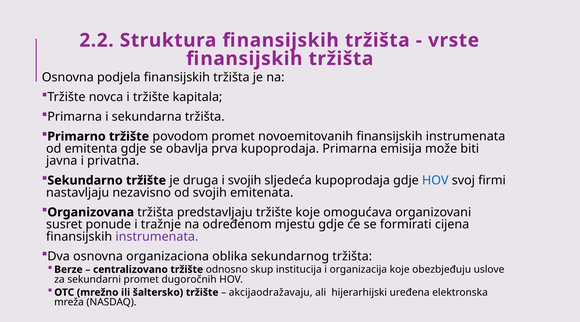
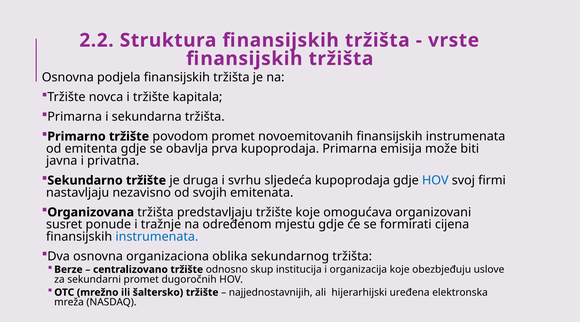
i svojih: svojih -> svrhu
instrumenata at (157, 237) colour: purple -> blue
akcijaodražavaju: akcijaodražavaju -> najjednostavnijih
